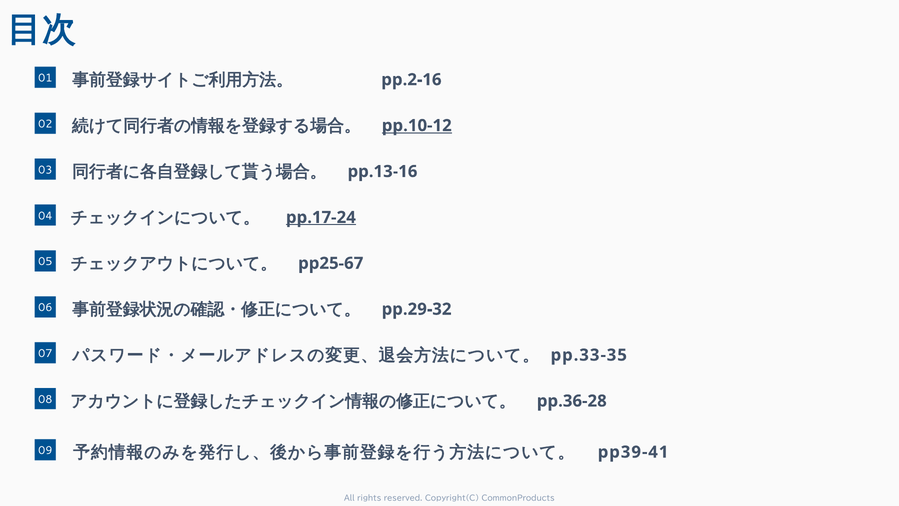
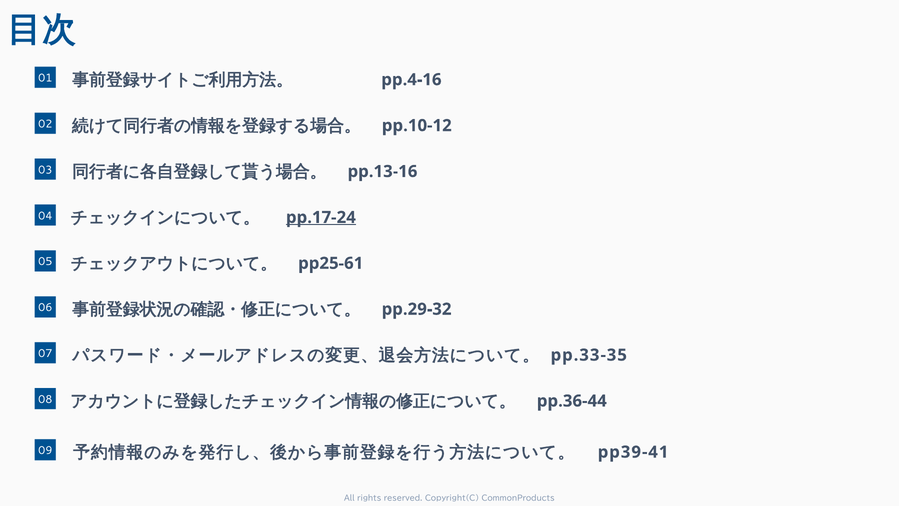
pp.2-16: pp.2-16 -> pp.4-16
pp.10-12 underline: present -> none
pp25-67: pp25-67 -> pp25-61
pp.36-28: pp.36-28 -> pp.36-44
